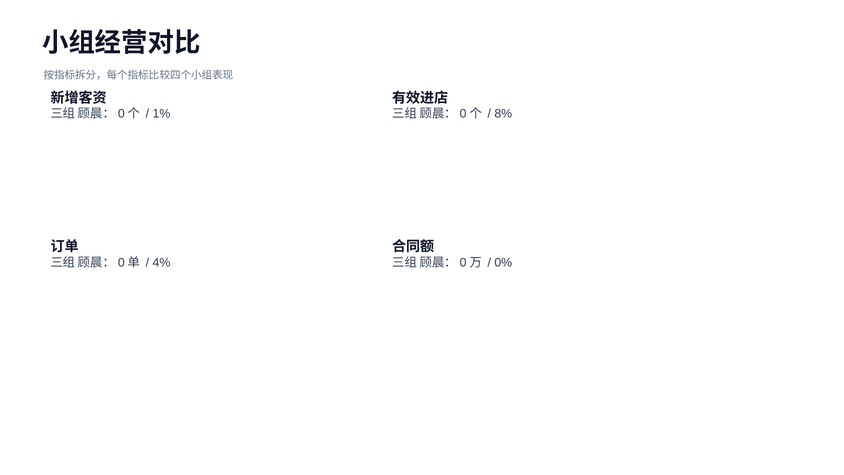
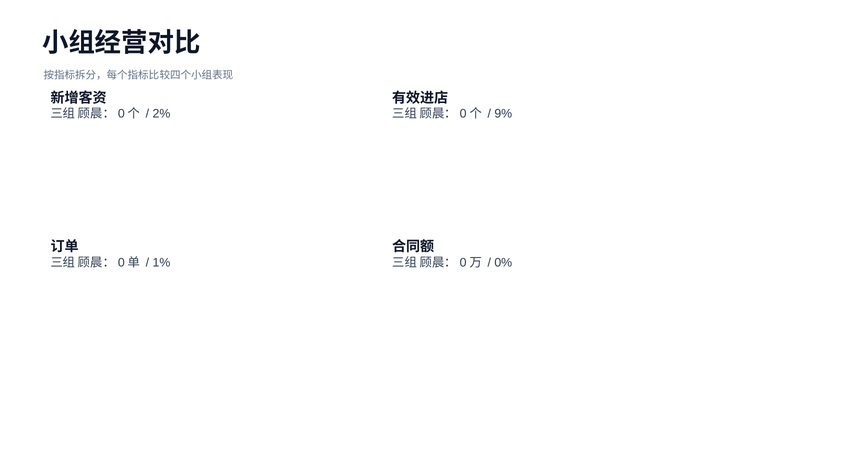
1%: 1% -> 2%
8%: 8% -> 9%
4%: 4% -> 1%
